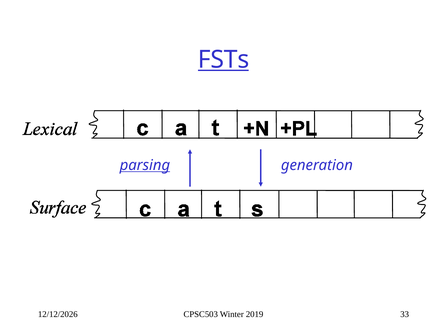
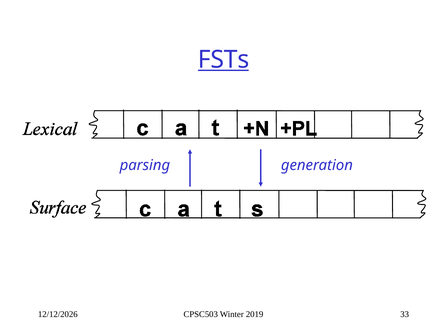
parsing underline: present -> none
